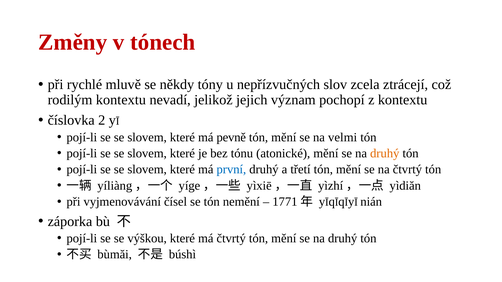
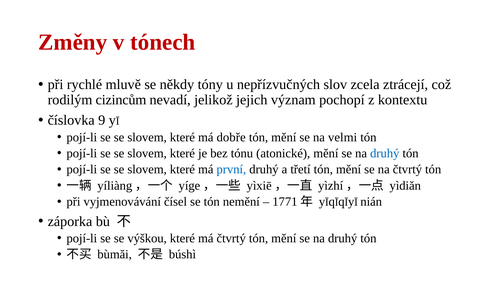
rodilým kontextu: kontextu -> cizincům
2: 2 -> 9
pevně: pevně -> dobře
druhý at (385, 154) colour: orange -> blue
